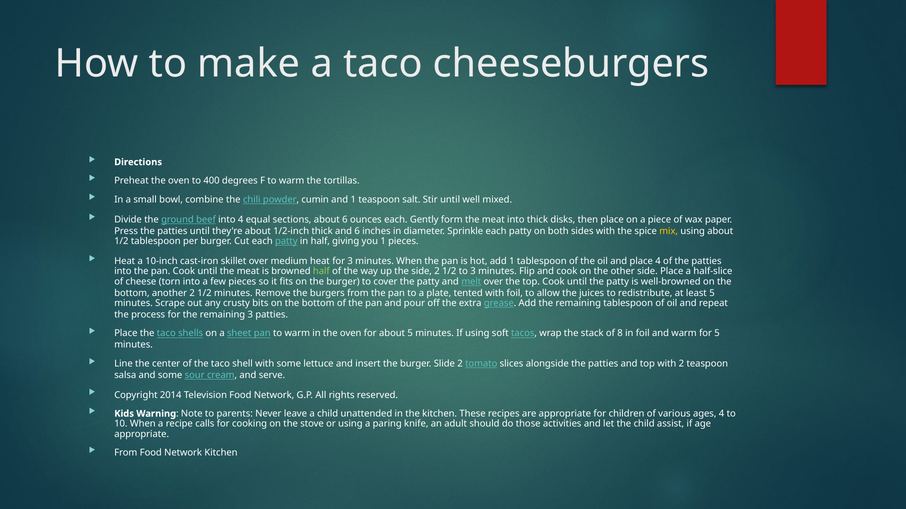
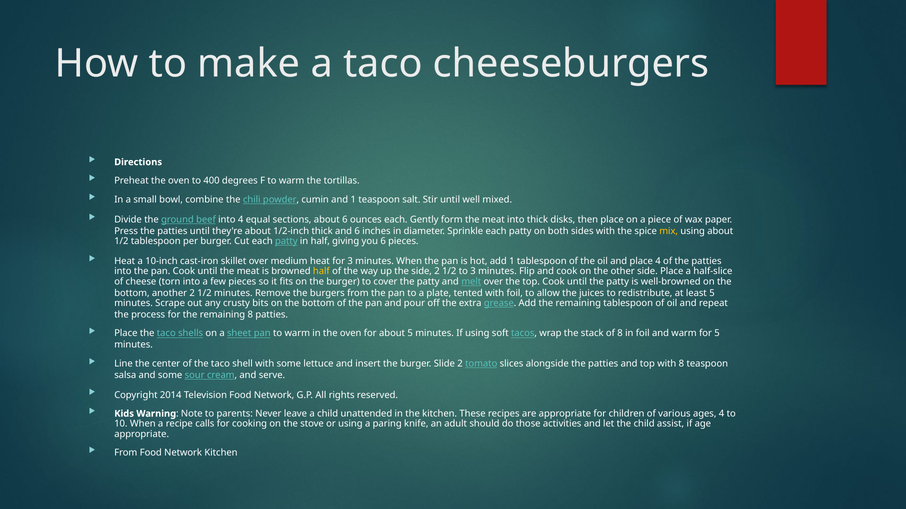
you 1: 1 -> 6
half at (321, 272) colour: light green -> yellow
remaining 3: 3 -> 8
with 2: 2 -> 8
